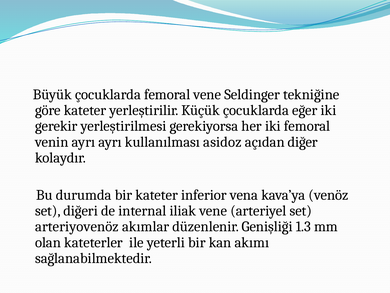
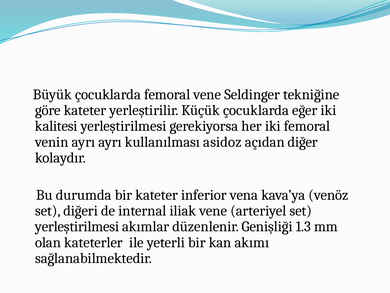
gerekir: gerekir -> kalitesi
arteriyovenöz at (77, 226): arteriyovenöz -> yerleştirilmesi
